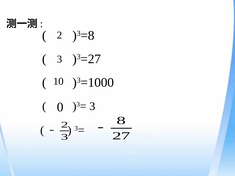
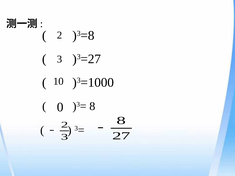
)3= 3: 3 -> 8
